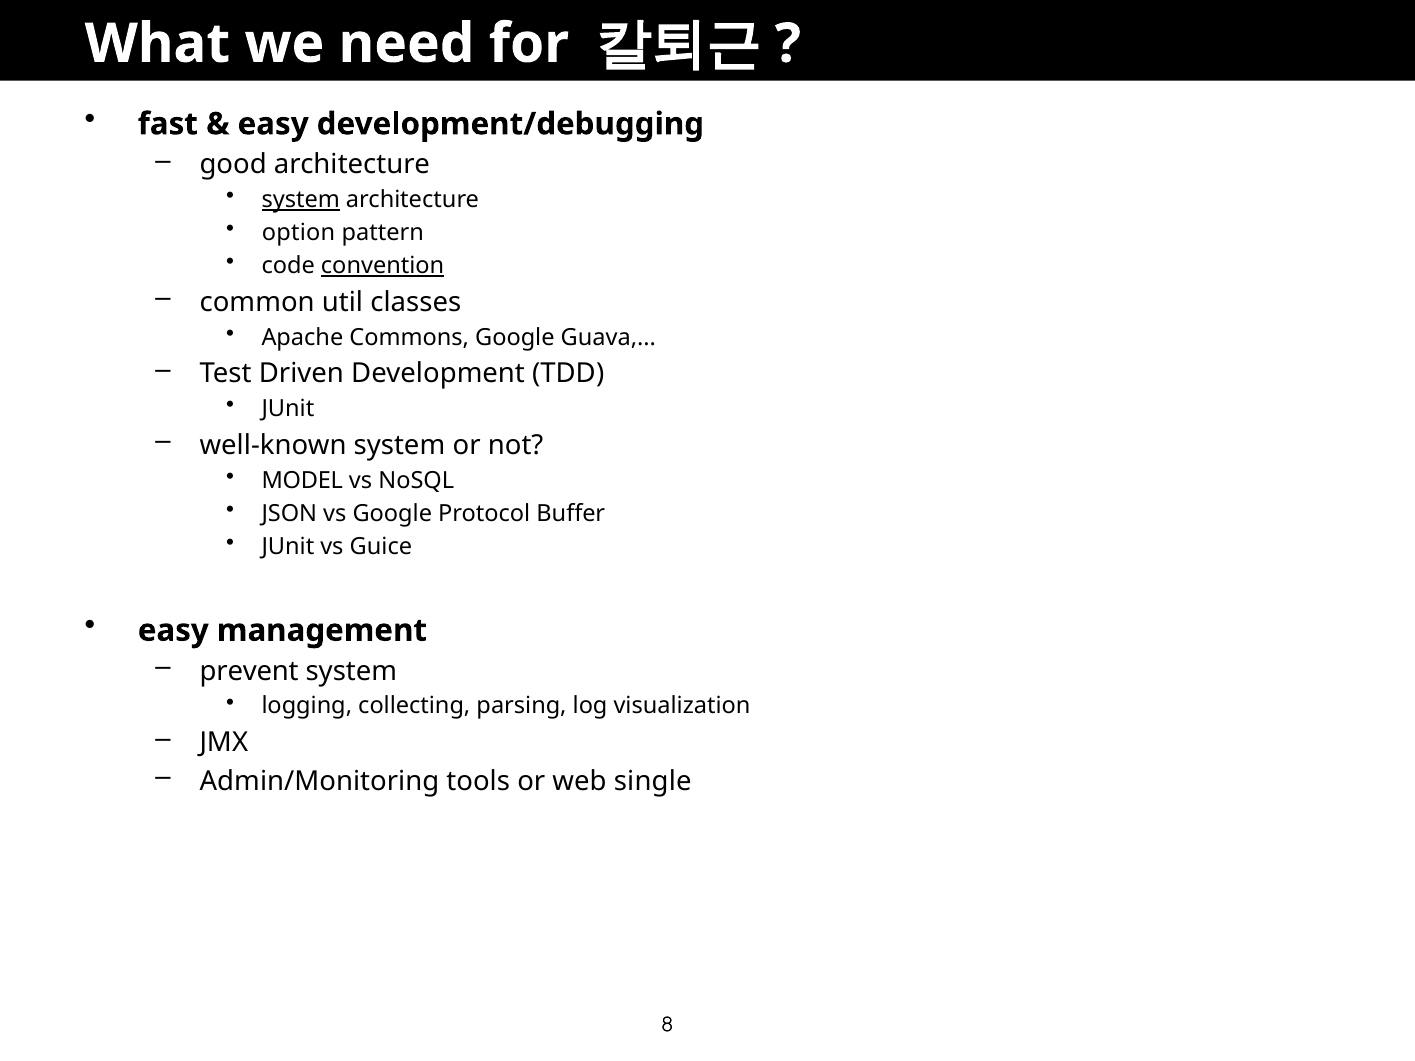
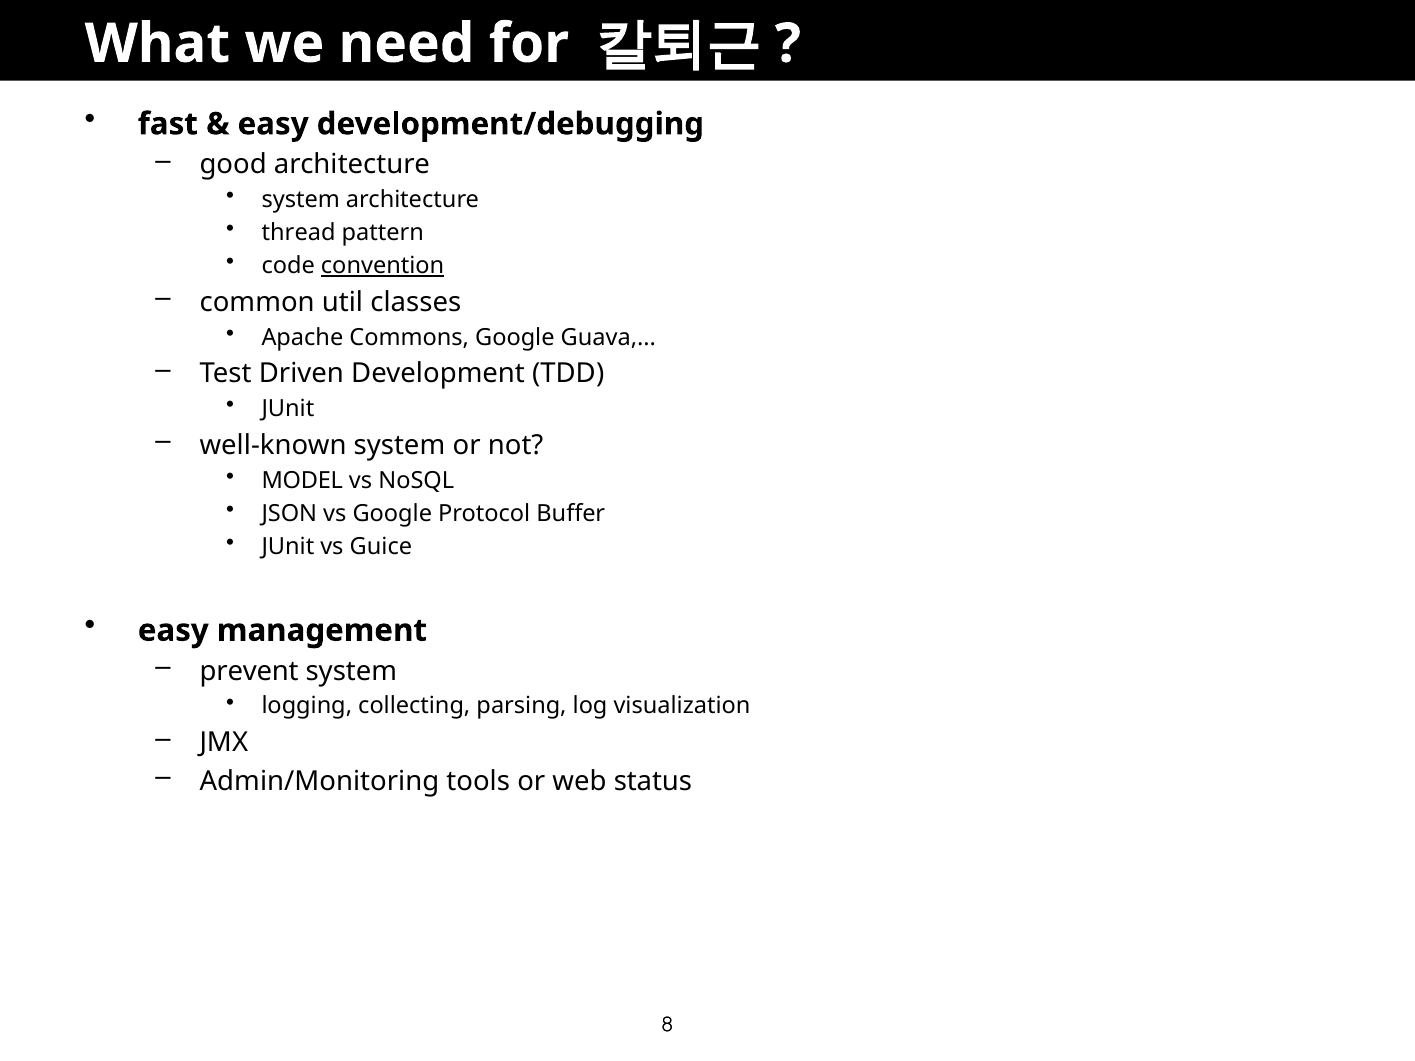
system at (301, 200) underline: present -> none
option: option -> thread
single: single -> status
